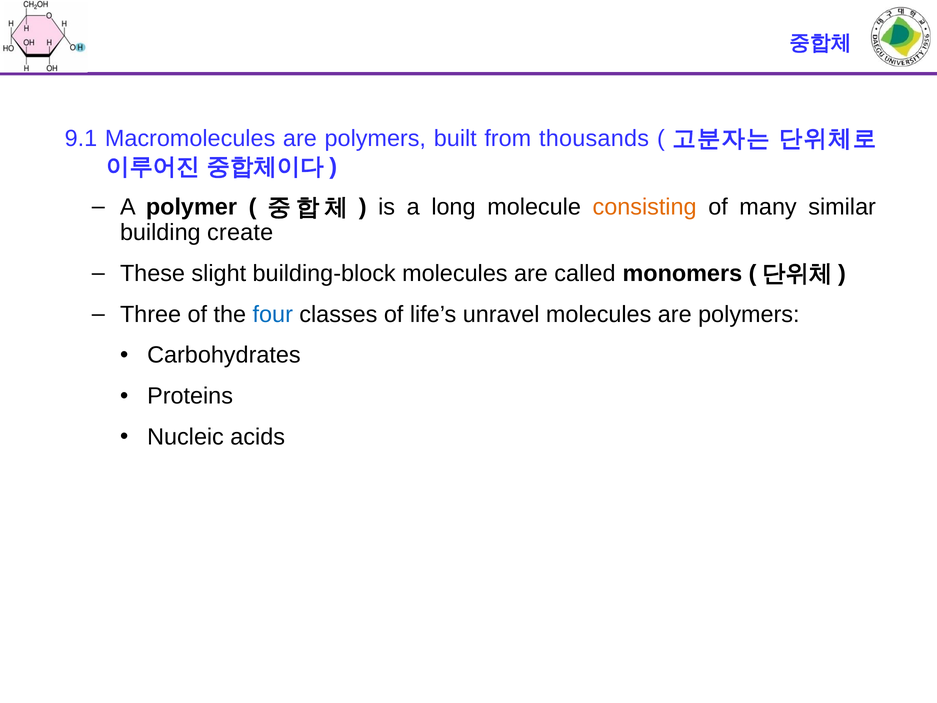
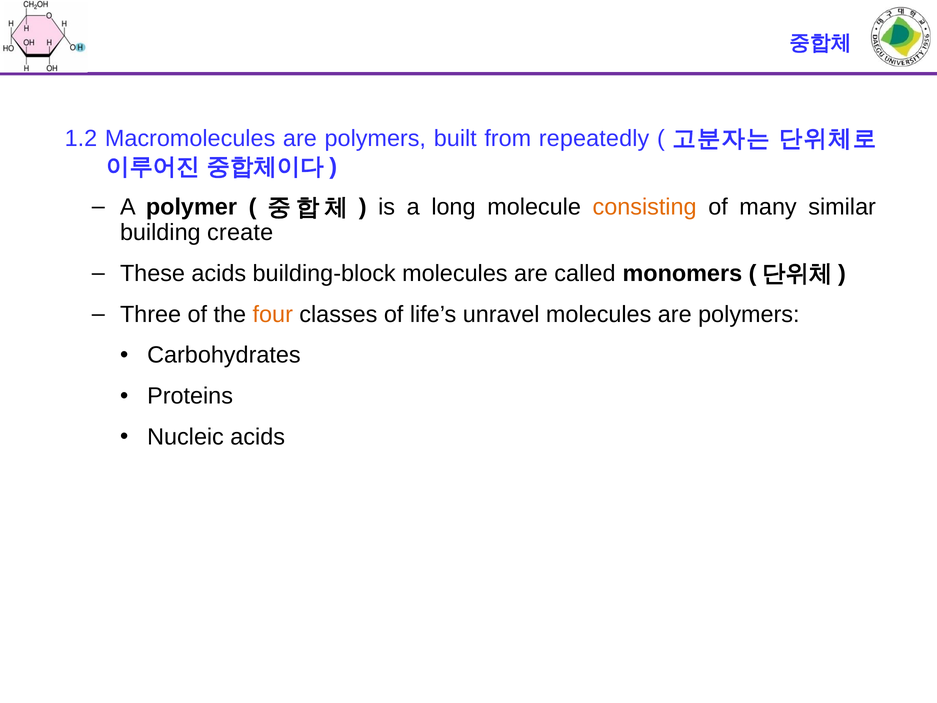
9.1: 9.1 -> 1.2
thousands: thousands -> repeatedly
These slight: slight -> acids
four colour: blue -> orange
